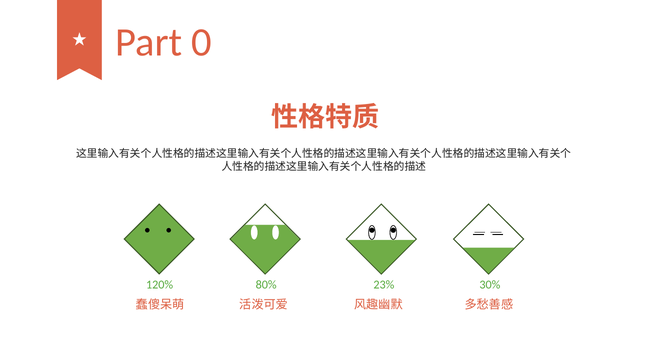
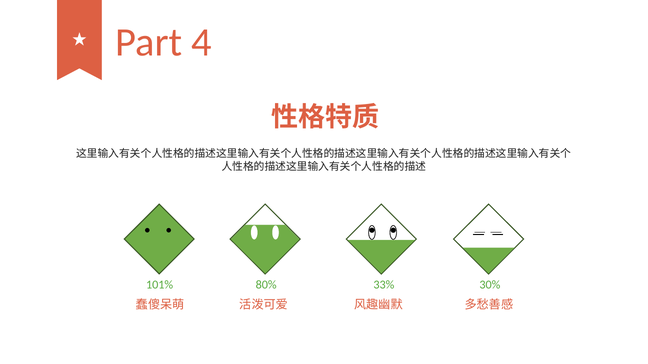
0: 0 -> 4
120%: 120% -> 101%
23%: 23% -> 33%
